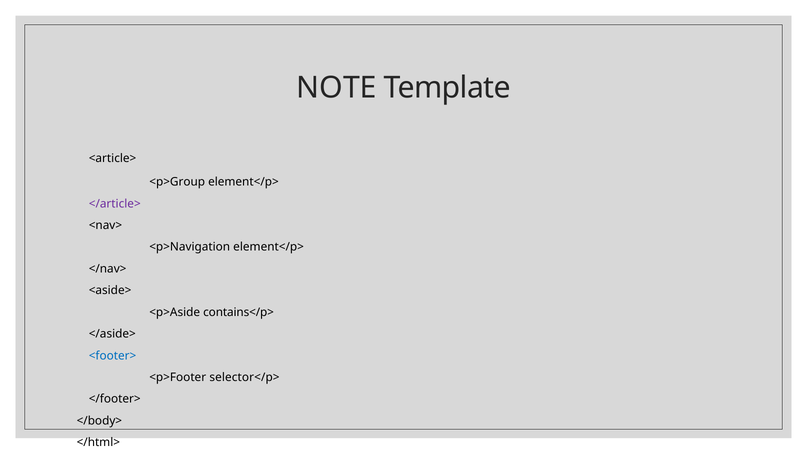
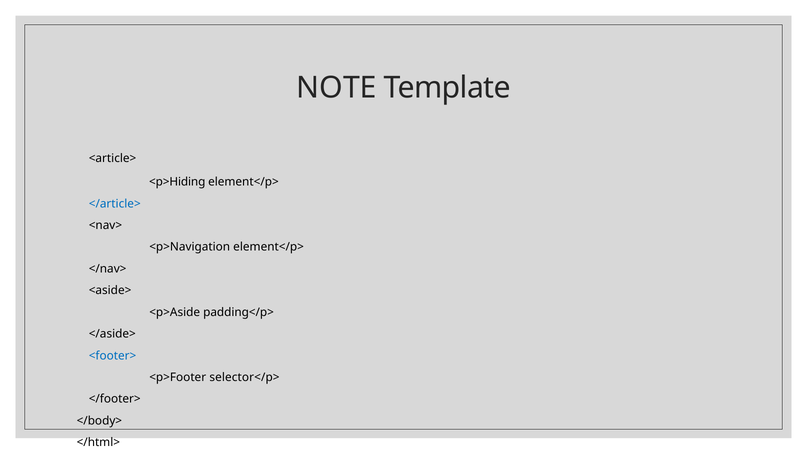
<p>Group: <p>Group -> <p>Hiding
</article> colour: purple -> blue
contains</p>: contains</p> -> padding</p>
